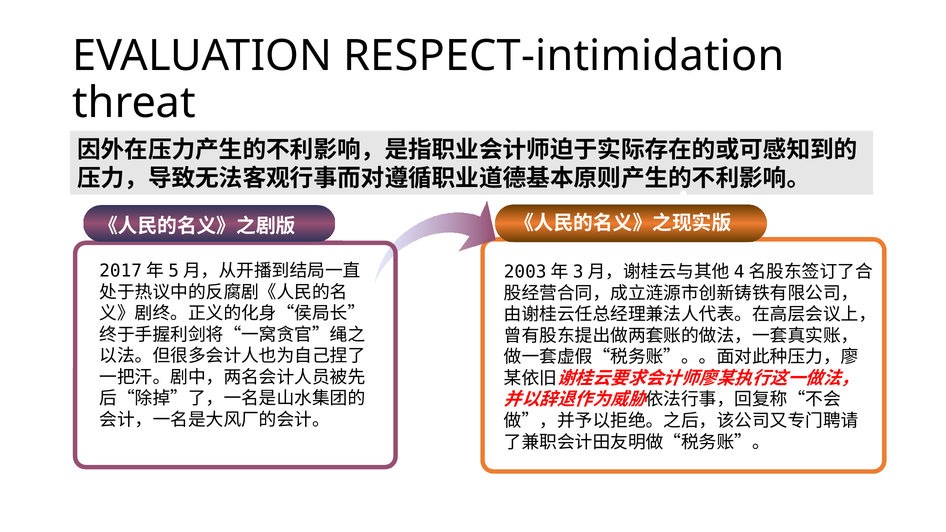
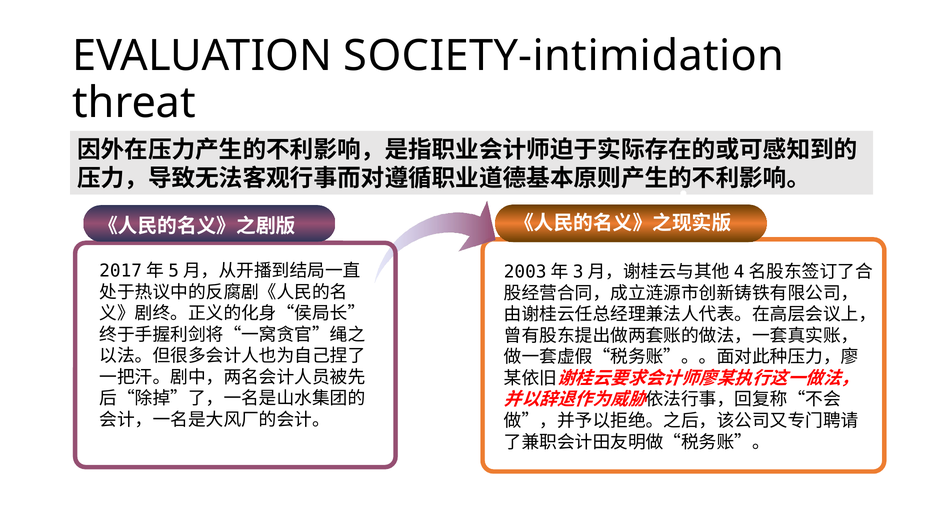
RESPECT-intimidation: RESPECT-intimidation -> SOCIETY-intimidation
